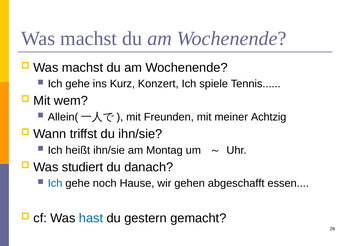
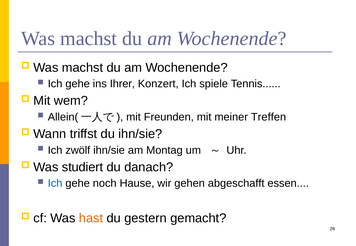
Kurz: Kurz -> Ihrer
Achtzig: Achtzig -> Treffen
heißt: heißt -> zwölf
hast colour: blue -> orange
